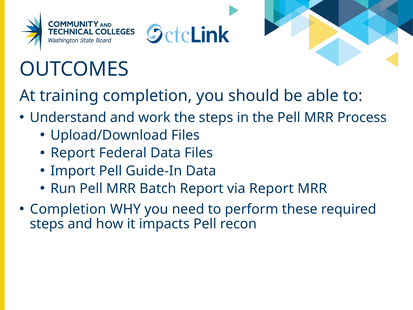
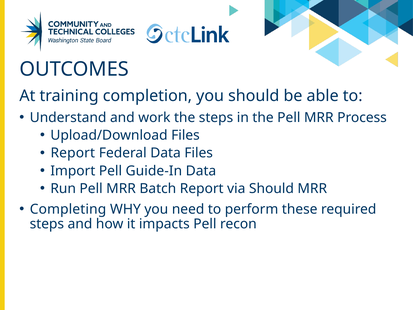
via Report: Report -> Should
Completion at (68, 209): Completion -> Completing
